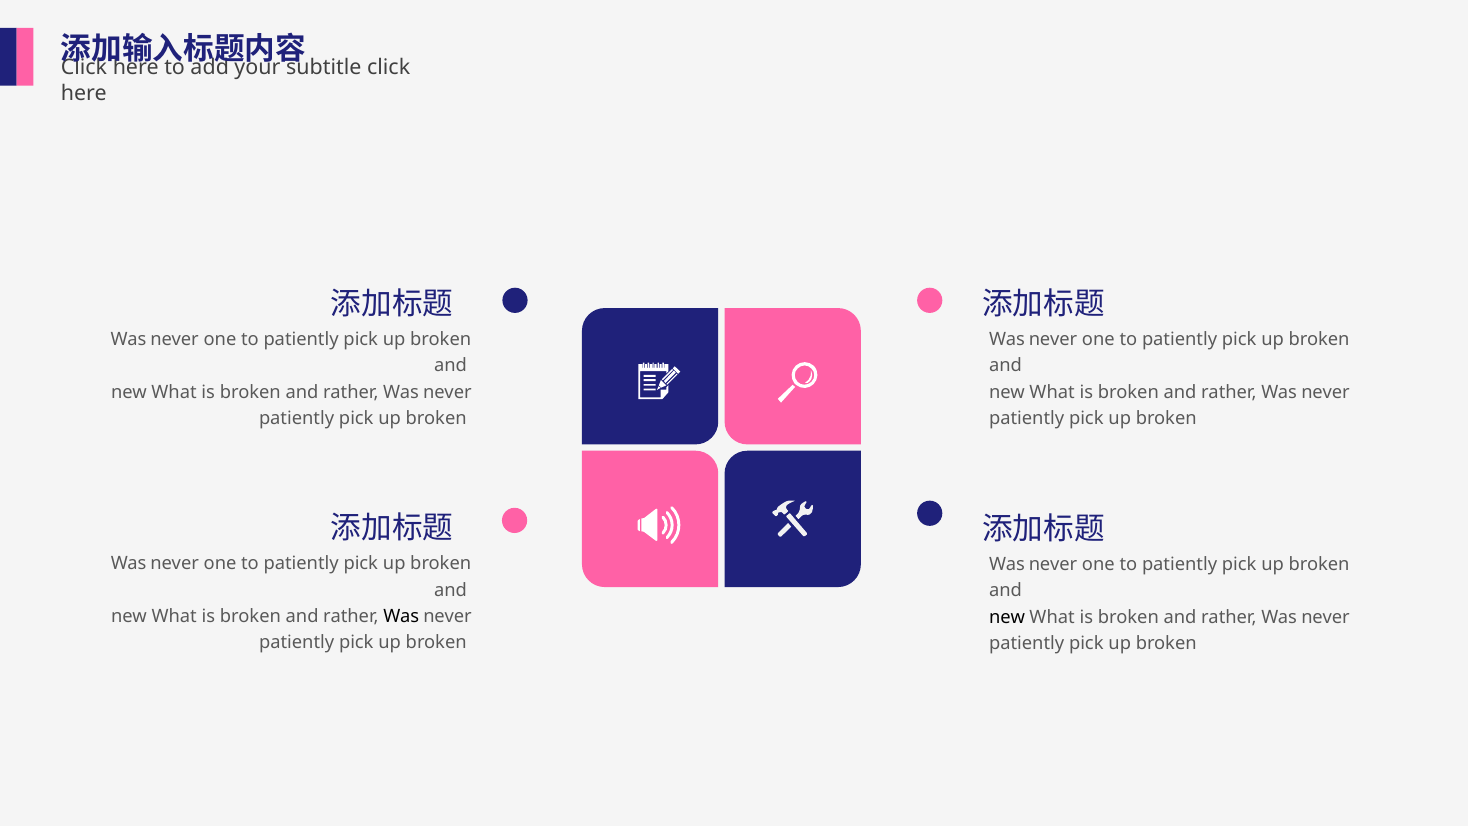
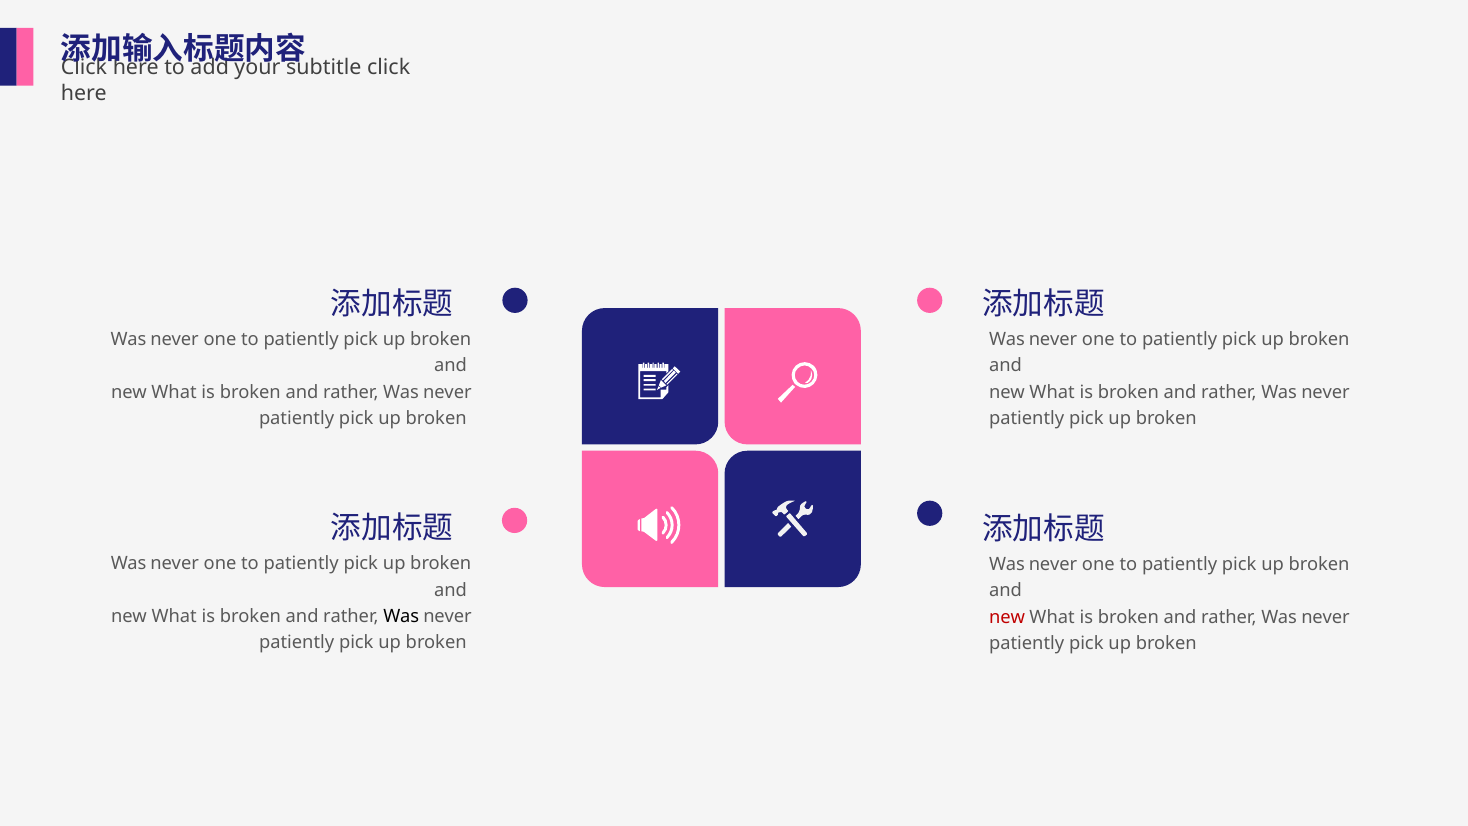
new at (1007, 617) colour: black -> red
